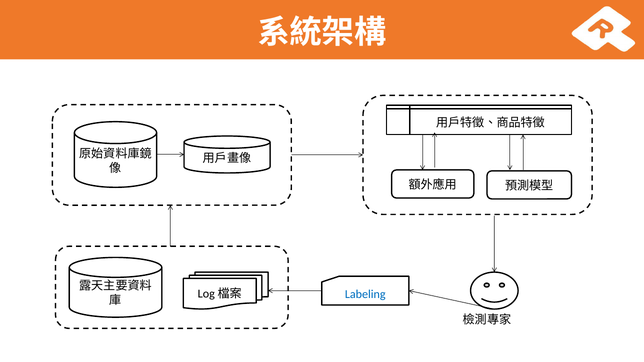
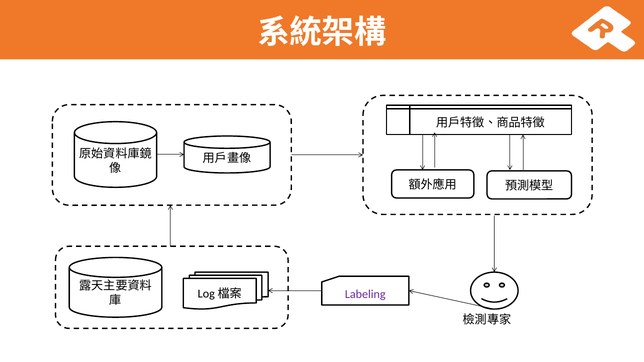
Labeling colour: blue -> purple
